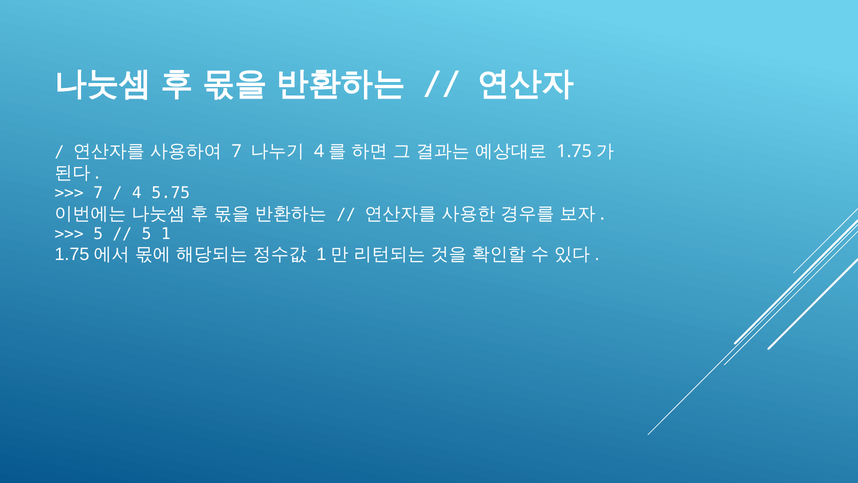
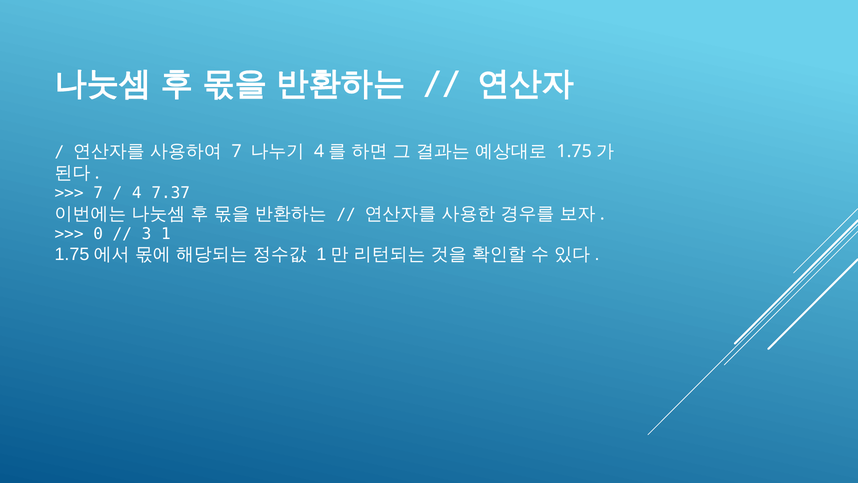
5.75: 5.75 -> 7.37
5 at (98, 234): 5 -> 0
5 at (146, 234): 5 -> 3
